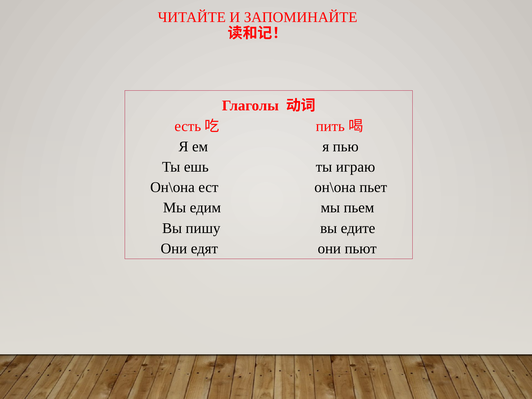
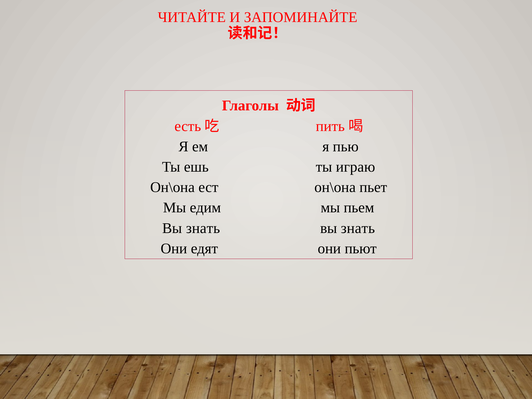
пишу at (203, 228): пишу -> знать
едите at (358, 228): едите -> знать
